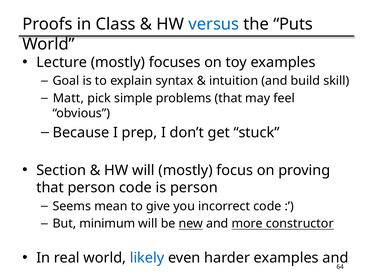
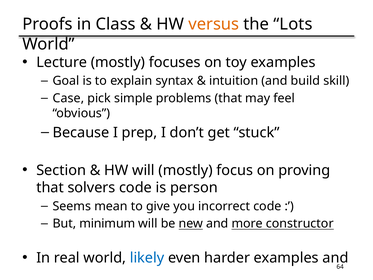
versus colour: blue -> orange
Puts: Puts -> Lots
Matt: Matt -> Case
that person: person -> solvers
